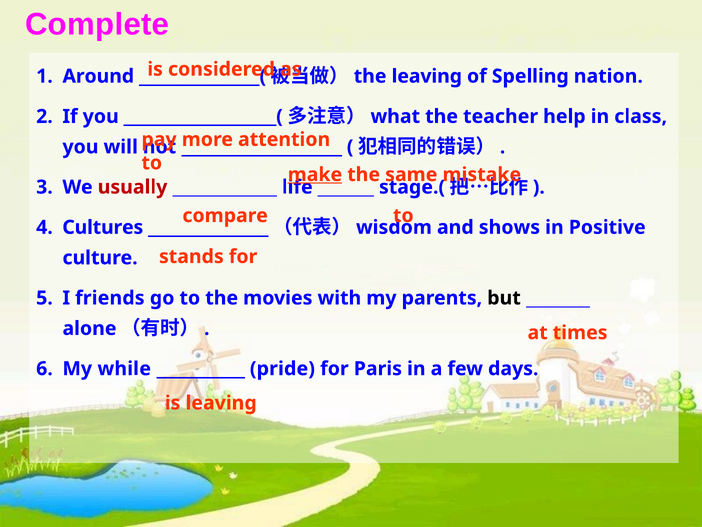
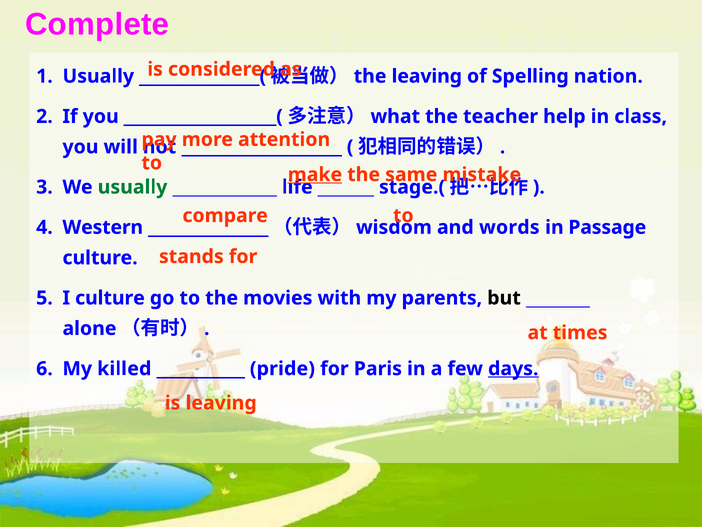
Around at (98, 76): Around -> Usually
usually at (133, 187) colour: red -> green
Cultures: Cultures -> Western
shows: shows -> words
Positive: Positive -> Passage
I friends: friends -> culture
while: while -> killed
days underline: none -> present
